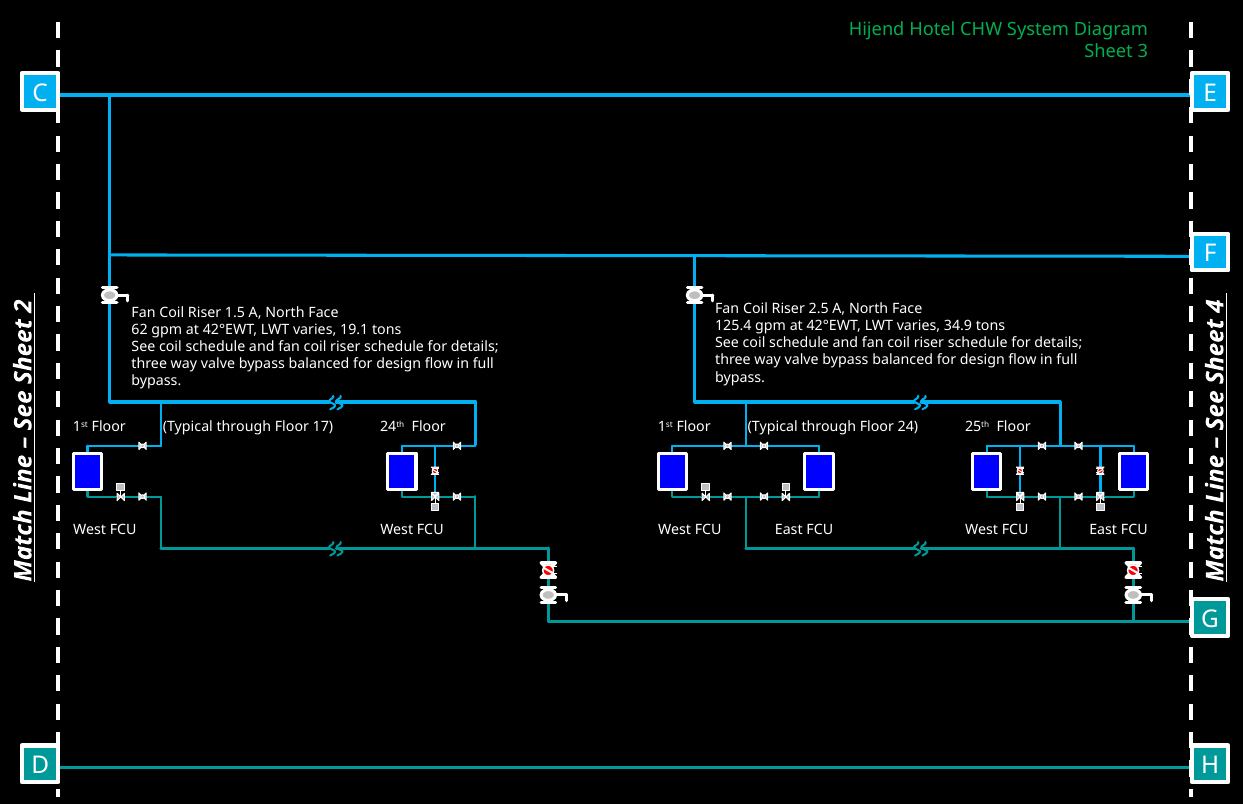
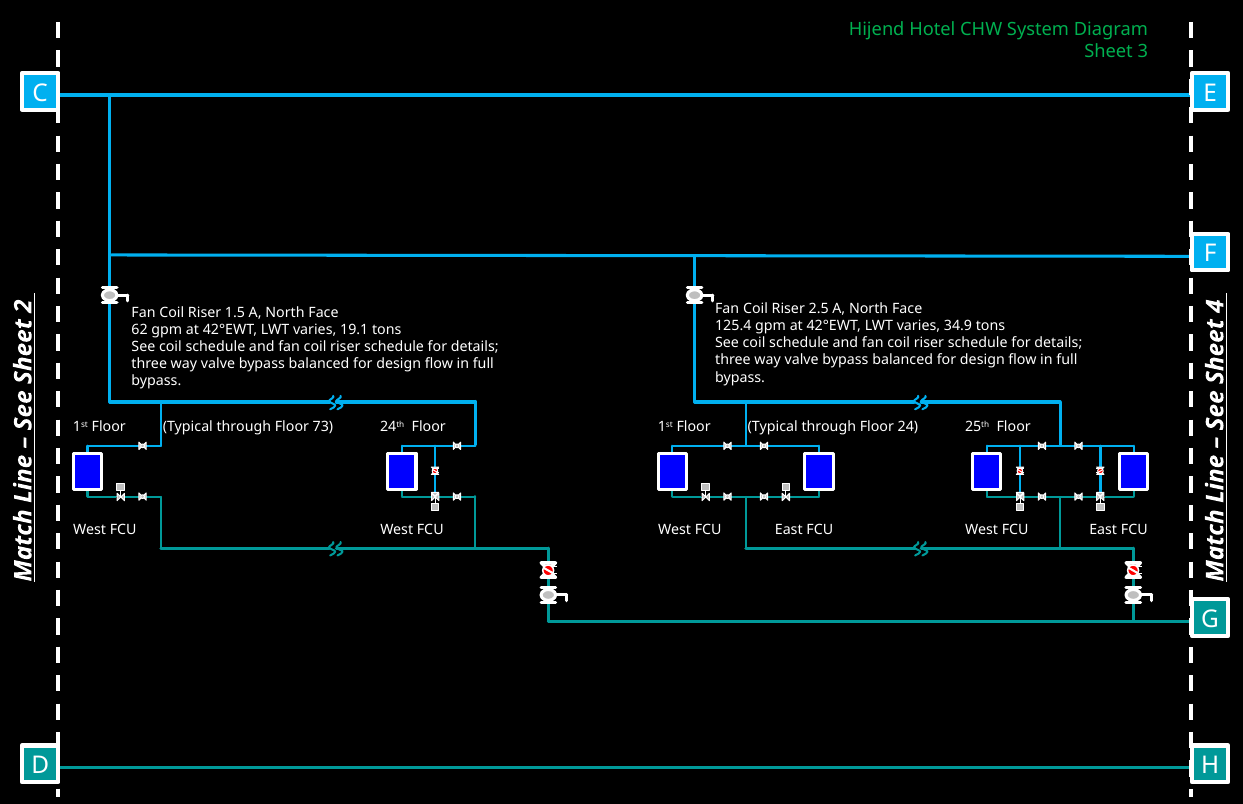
17: 17 -> 73
